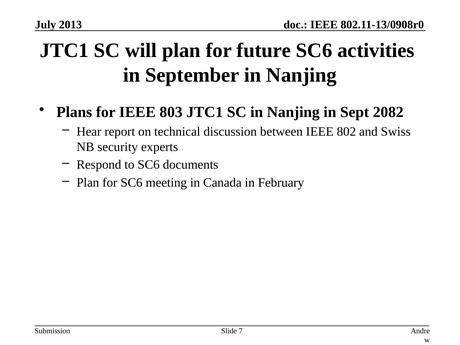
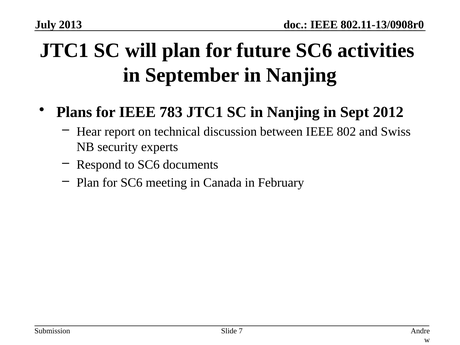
803: 803 -> 783
2082: 2082 -> 2012
